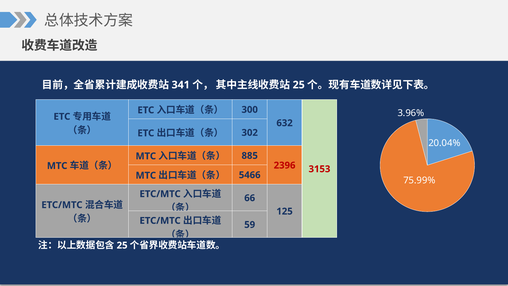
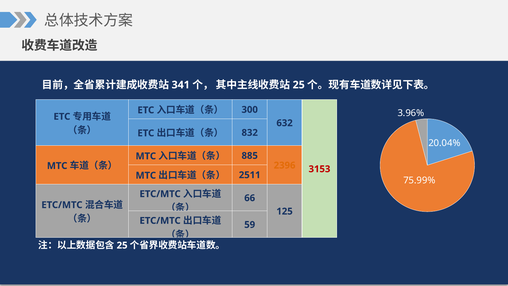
302: 302 -> 832
2396 colour: red -> orange
5466: 5466 -> 2511
